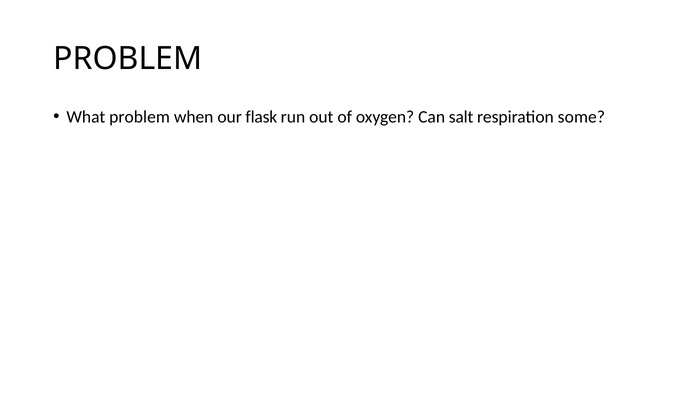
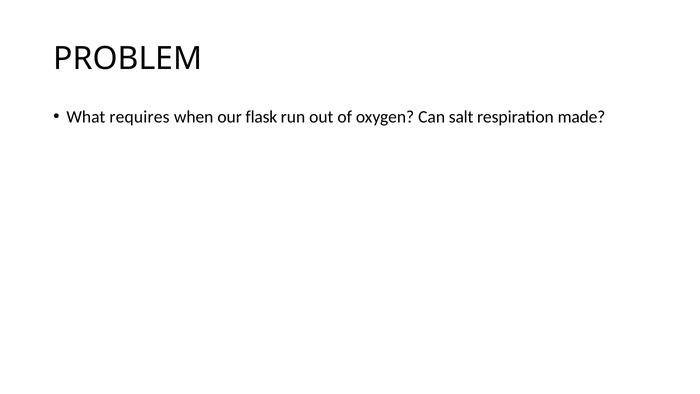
What problem: problem -> requires
some: some -> made
